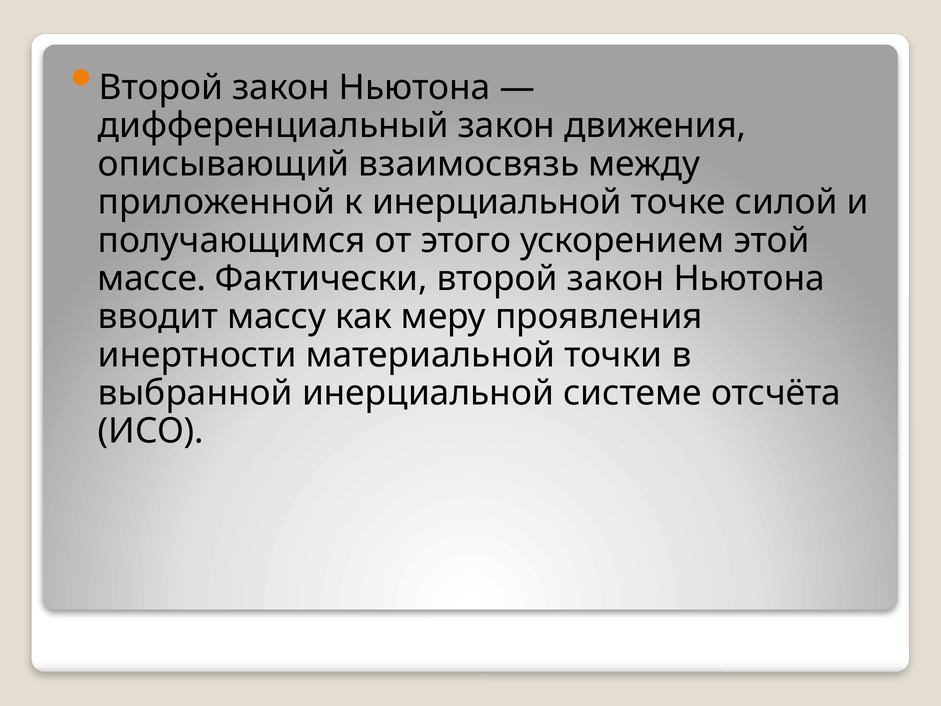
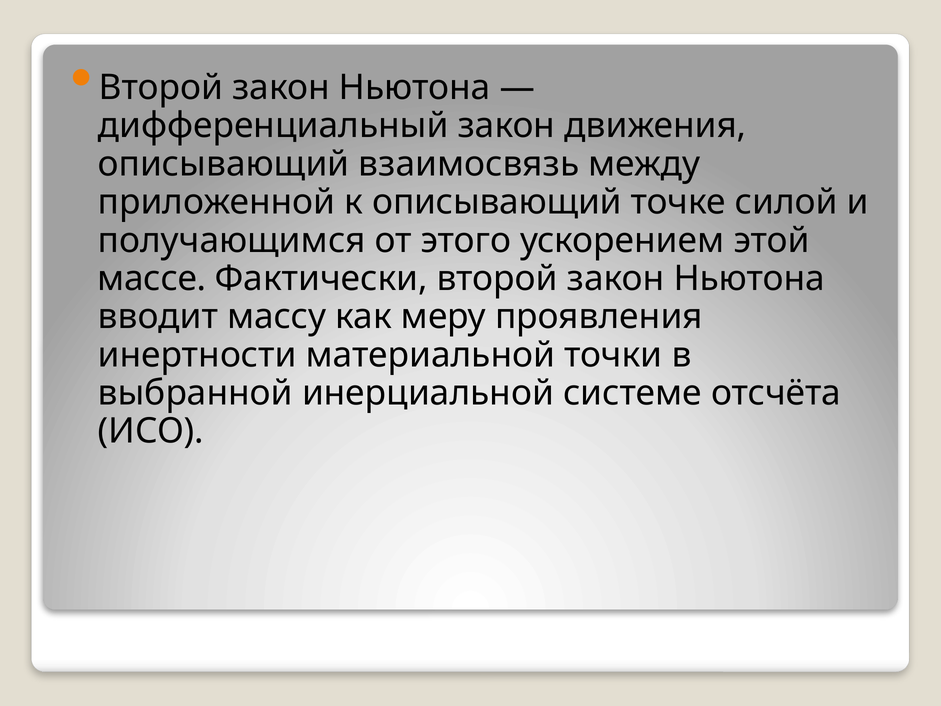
к инерциальной: инерциальной -> описывающий
